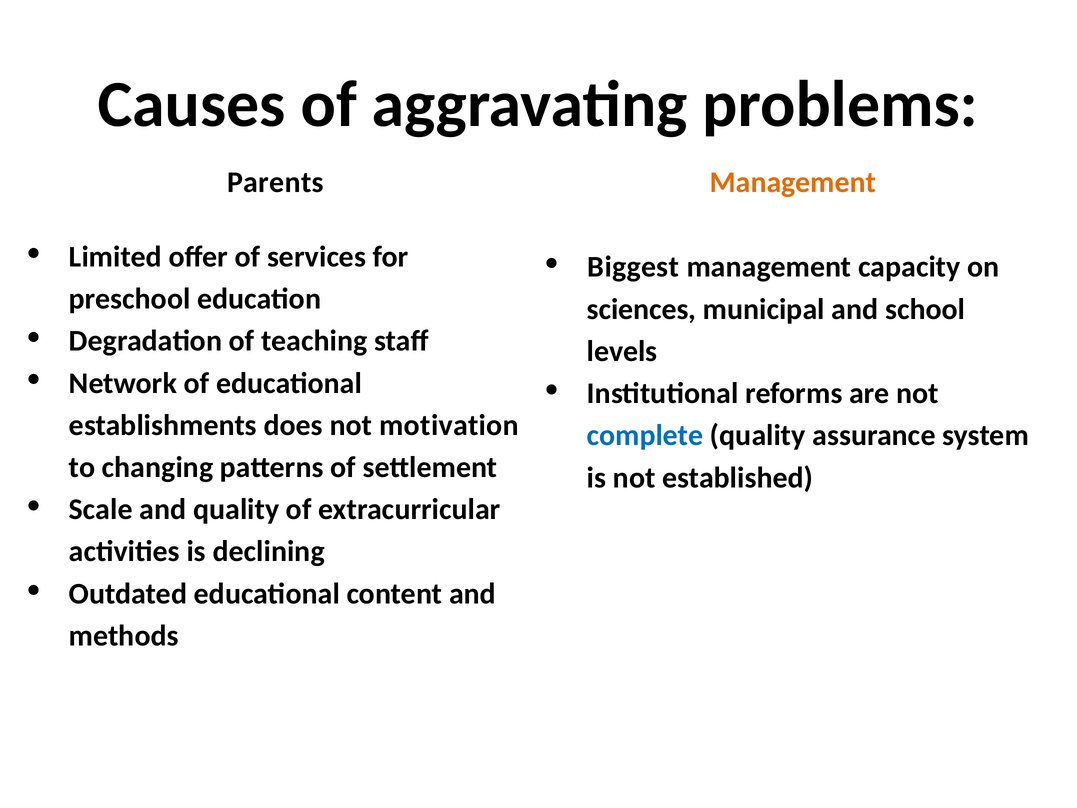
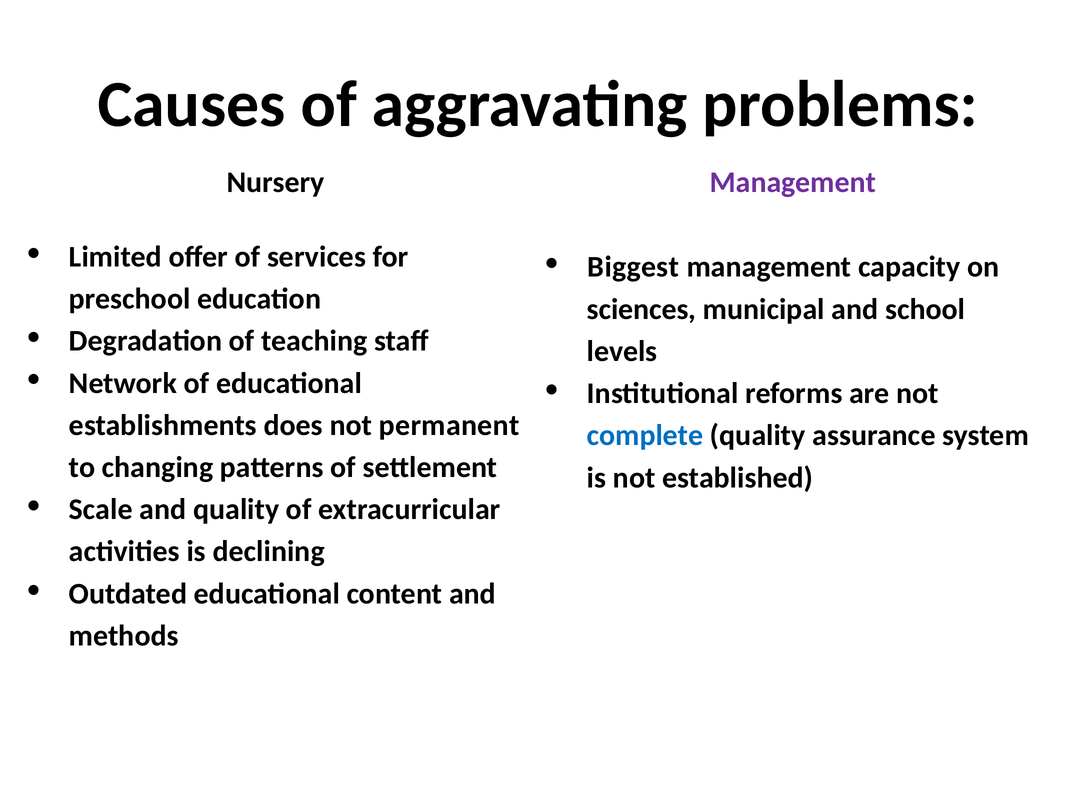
Parents: Parents -> Nursery
Management at (793, 182) colour: orange -> purple
motivation: motivation -> permanent
